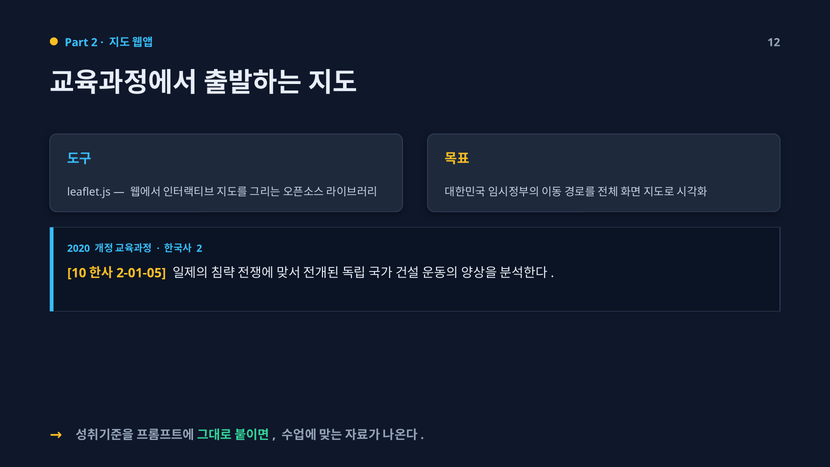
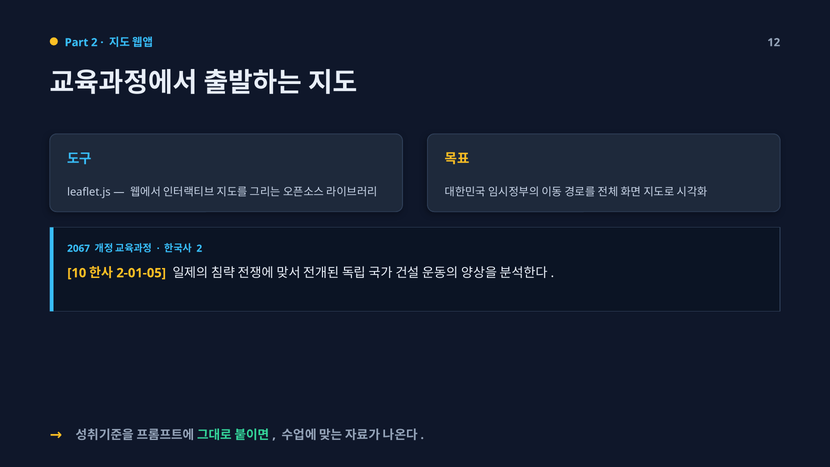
2020: 2020 -> 2067
